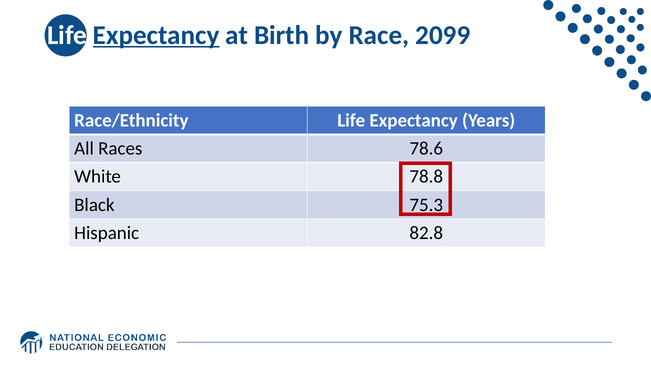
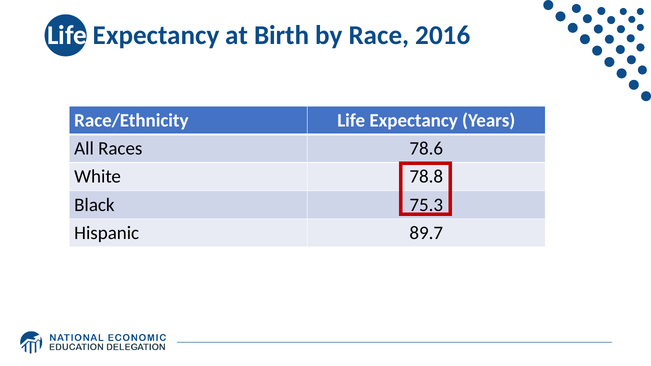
Expectancy at (156, 35) underline: present -> none
2099: 2099 -> 2016
82.8: 82.8 -> 89.7
